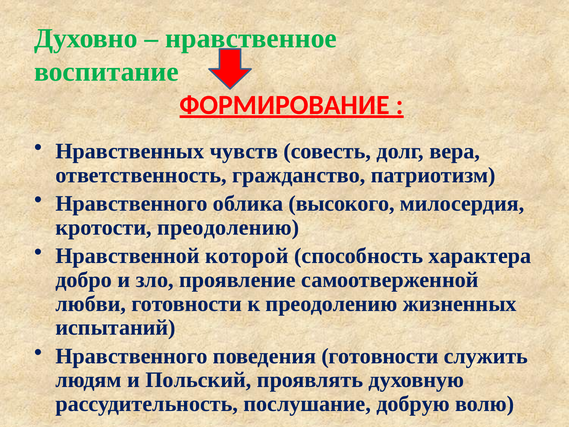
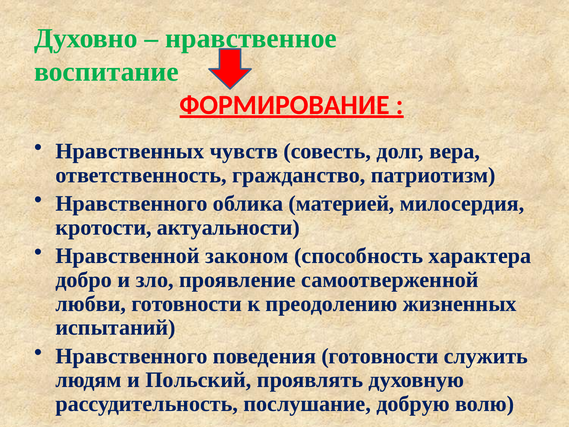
высокого: высокого -> материей
кротости преодолению: преодолению -> актуальности
которой: которой -> законом
